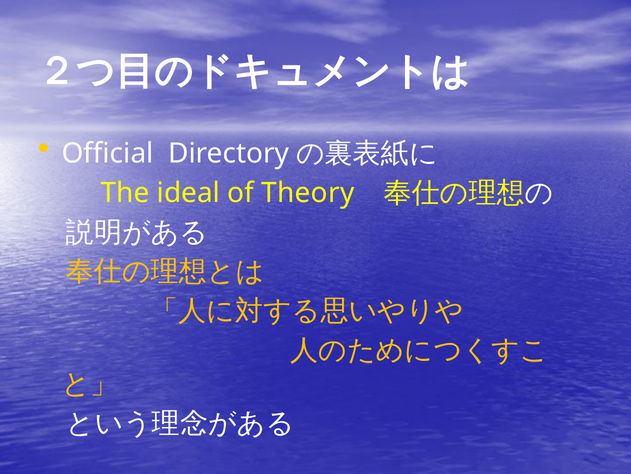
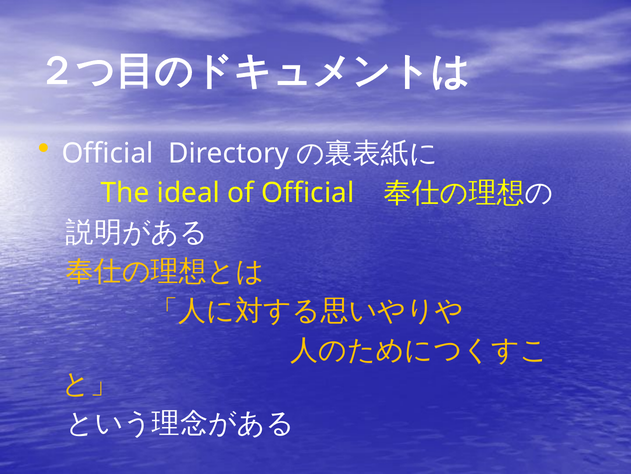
of Theory: Theory -> Official
